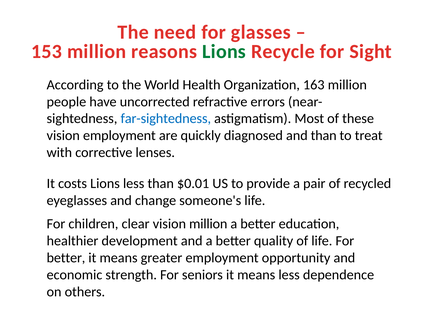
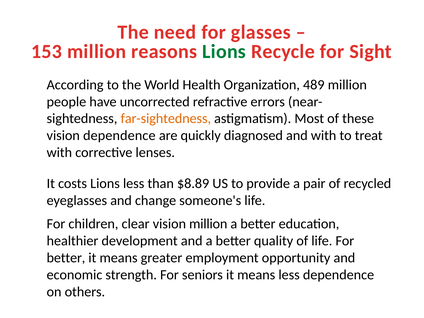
163: 163 -> 489
far-sightedness colour: blue -> orange
vision employment: employment -> dependence
and than: than -> with
$0.01: $0.01 -> $8.89
